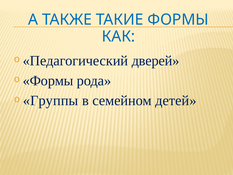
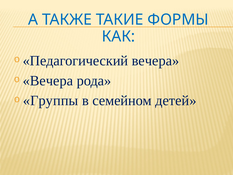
Педагогический дверей: дверей -> вечера
Формы at (48, 81): Формы -> Вечера
